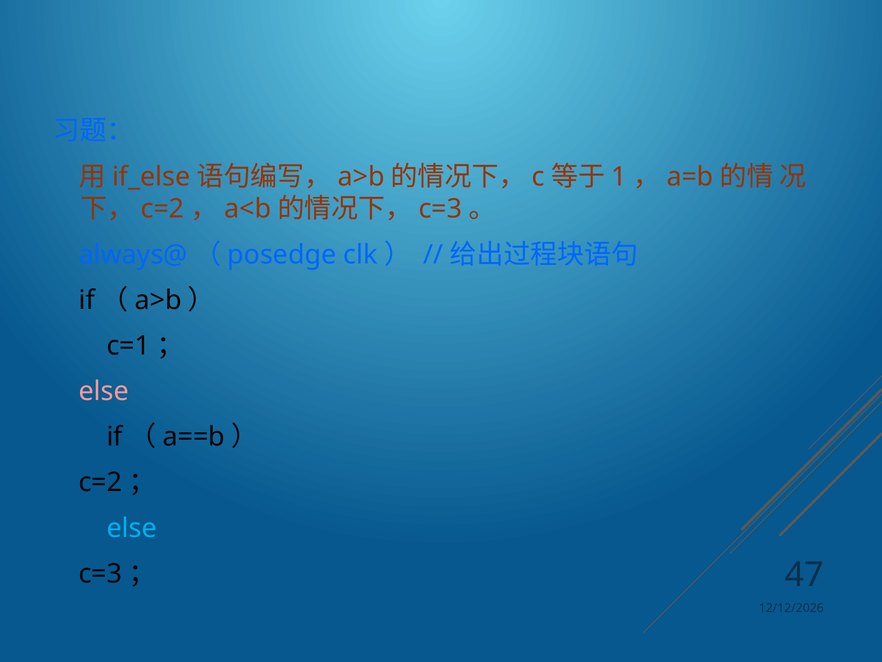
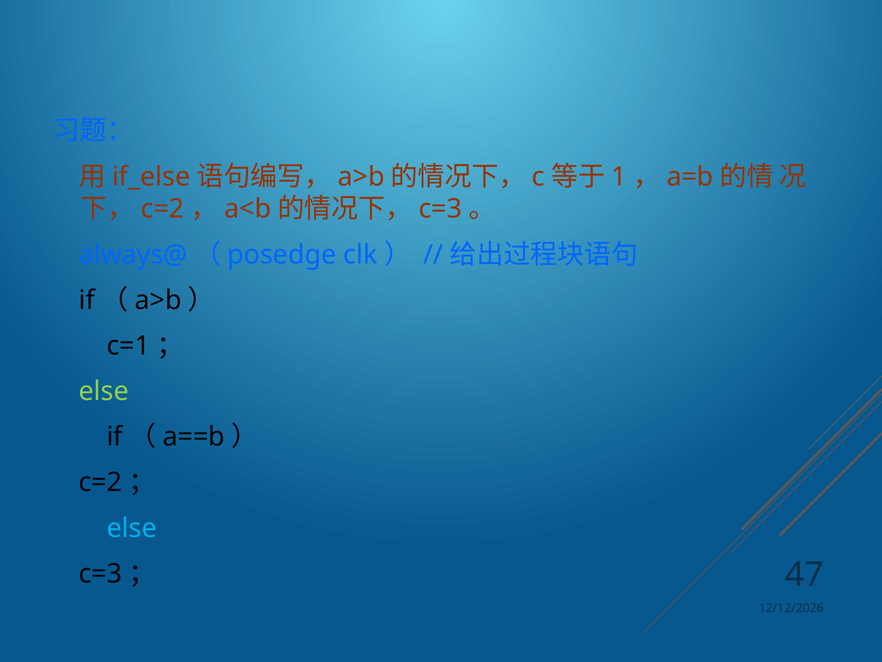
else at (104, 391) colour: pink -> light green
